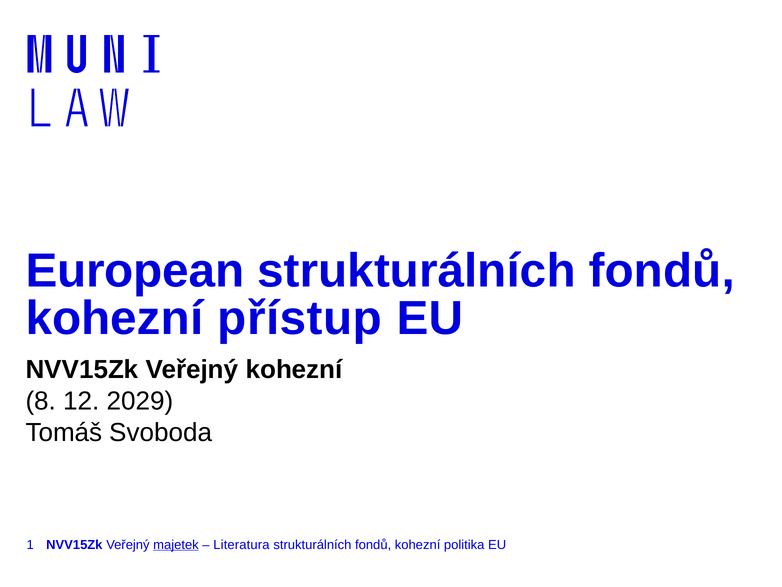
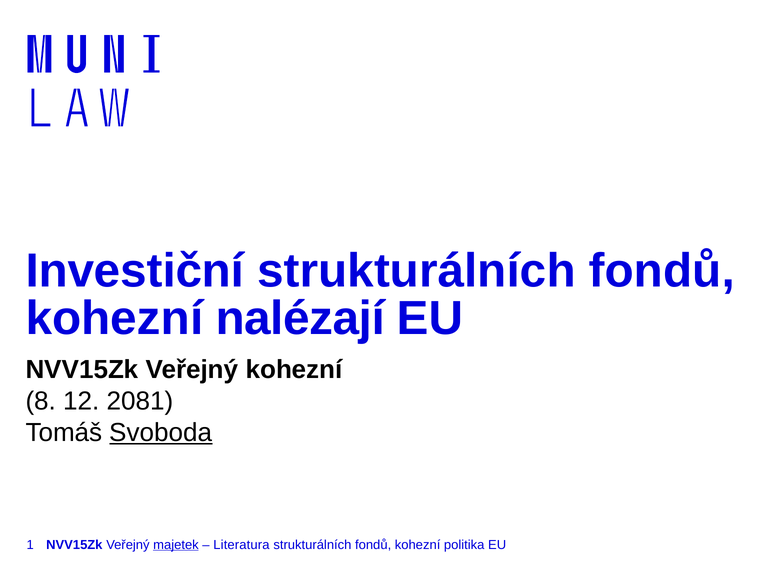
European: European -> Investiční
přístup: přístup -> nalézají
2029: 2029 -> 2081
Svoboda underline: none -> present
